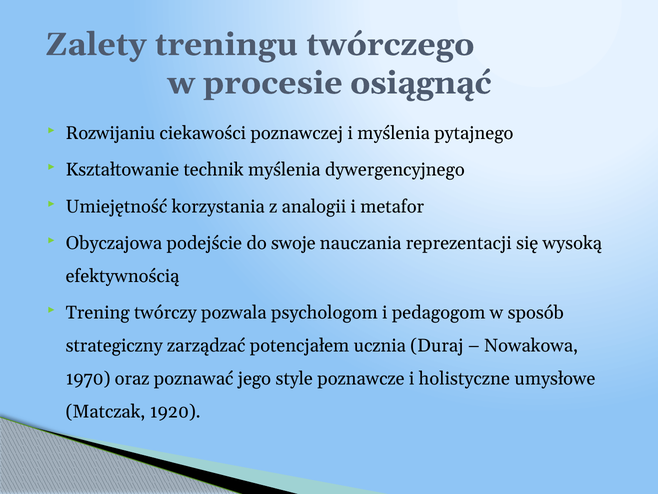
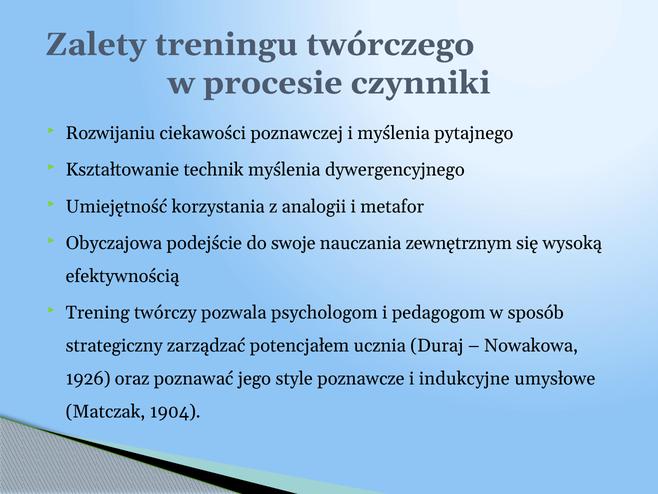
osiągnąć: osiągnąć -> czynniki
reprezentacji: reprezentacji -> zewnętrznym
1970: 1970 -> 1926
holistyczne: holistyczne -> indukcyjne
1920: 1920 -> 1904
